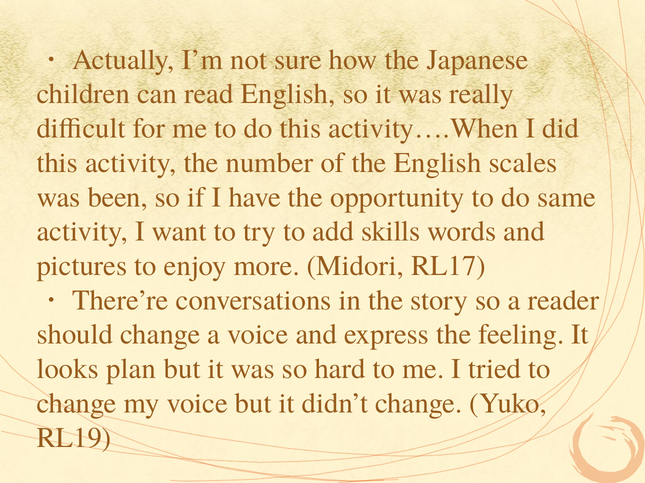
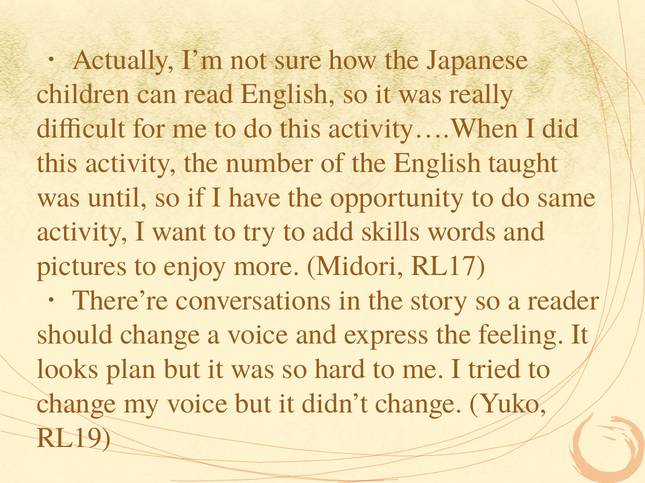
scales: scales -> taught
been: been -> until
